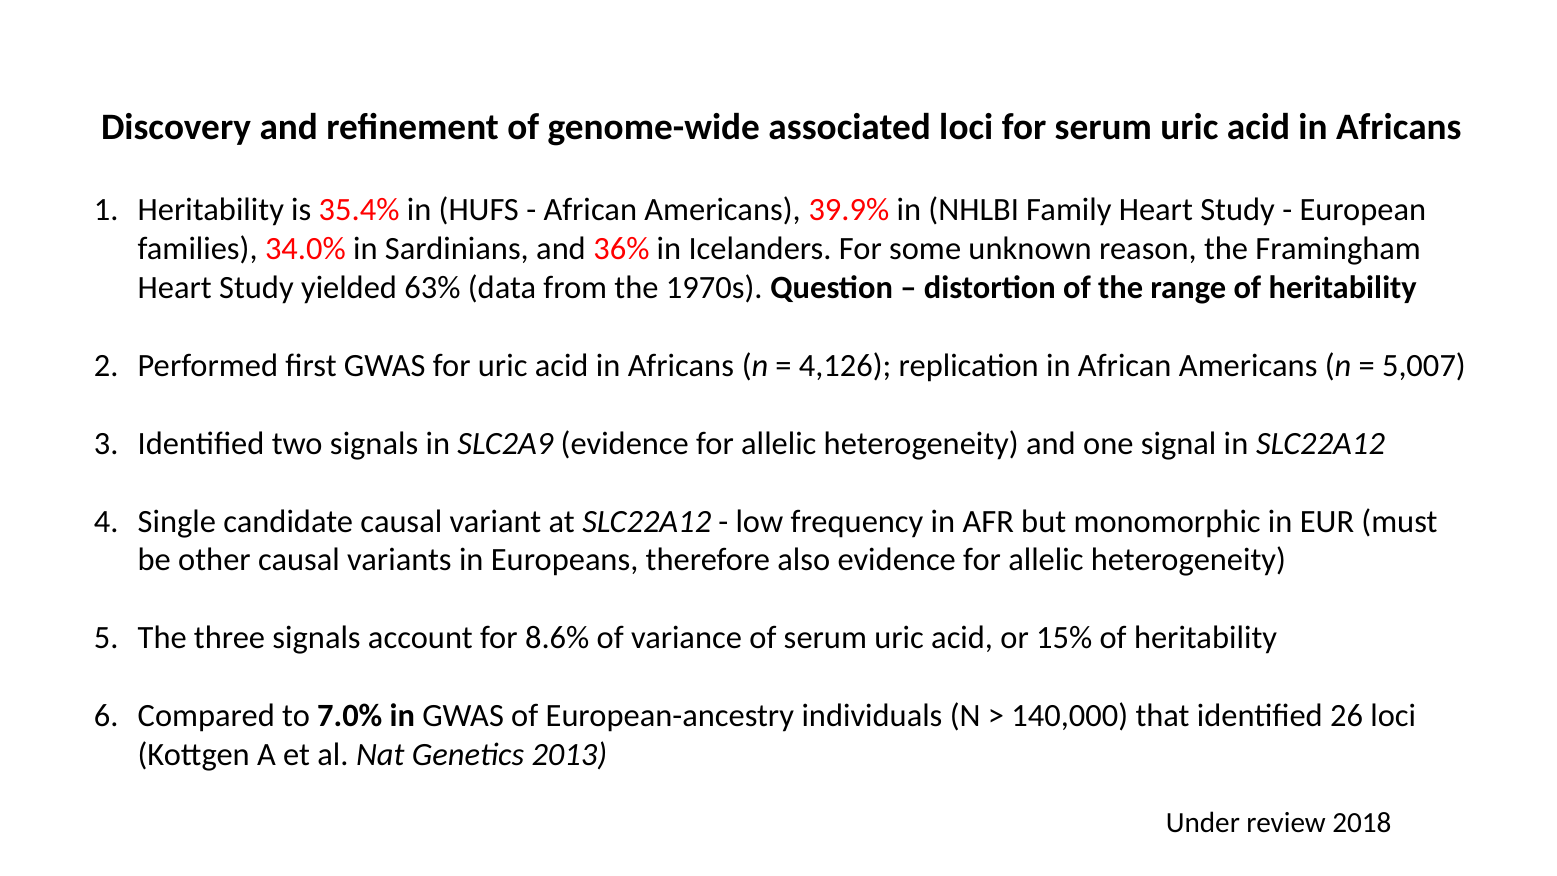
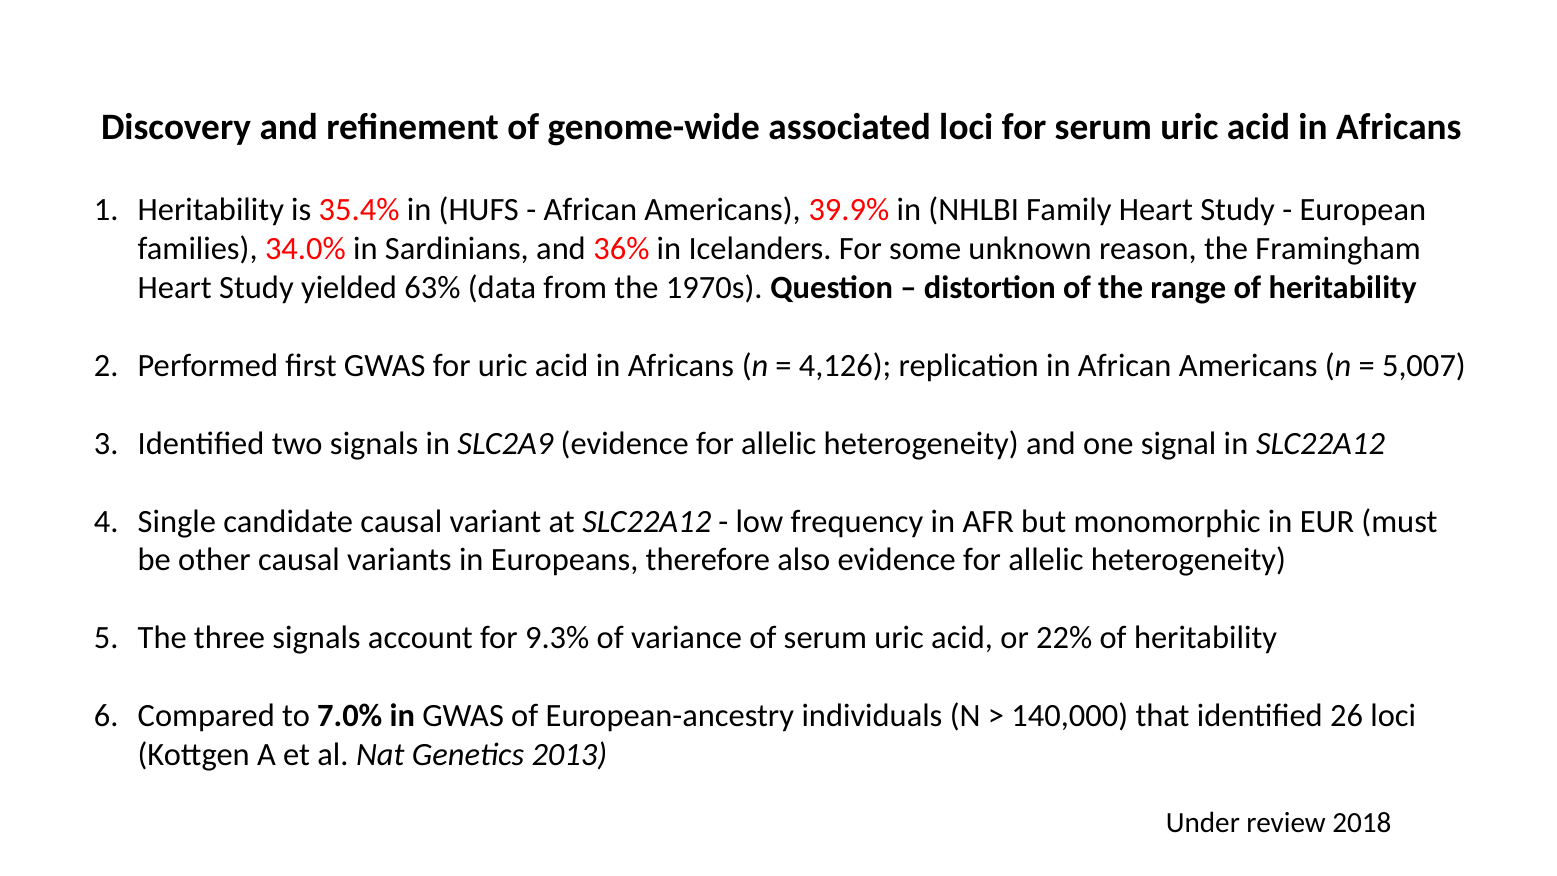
8.6%: 8.6% -> 9.3%
15%: 15% -> 22%
